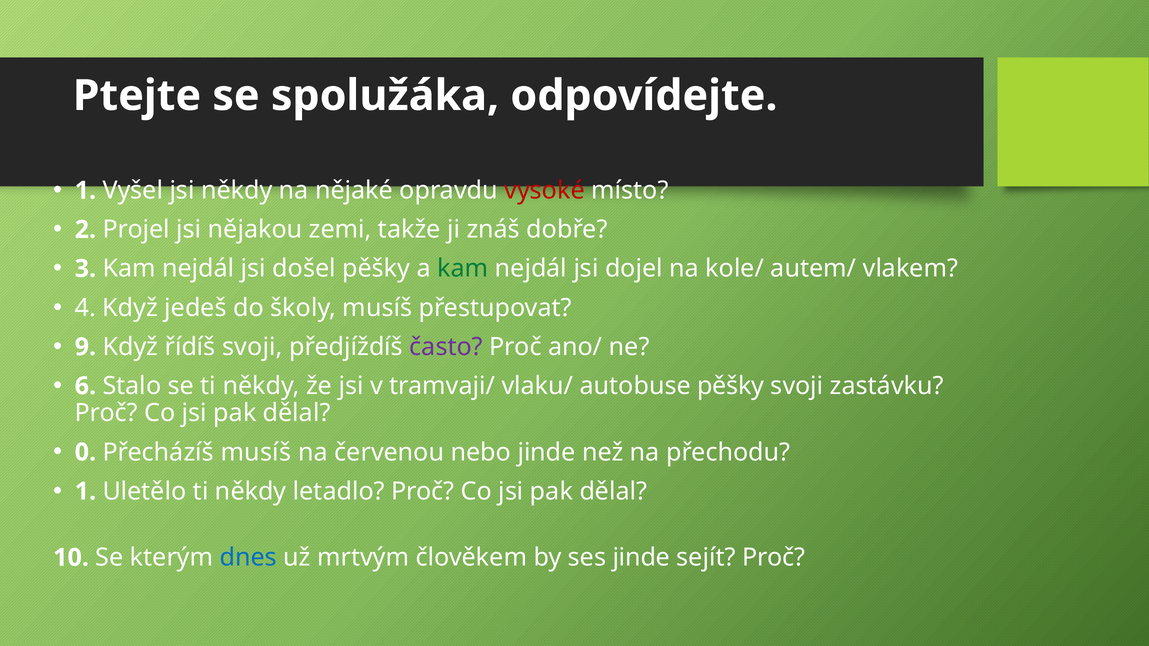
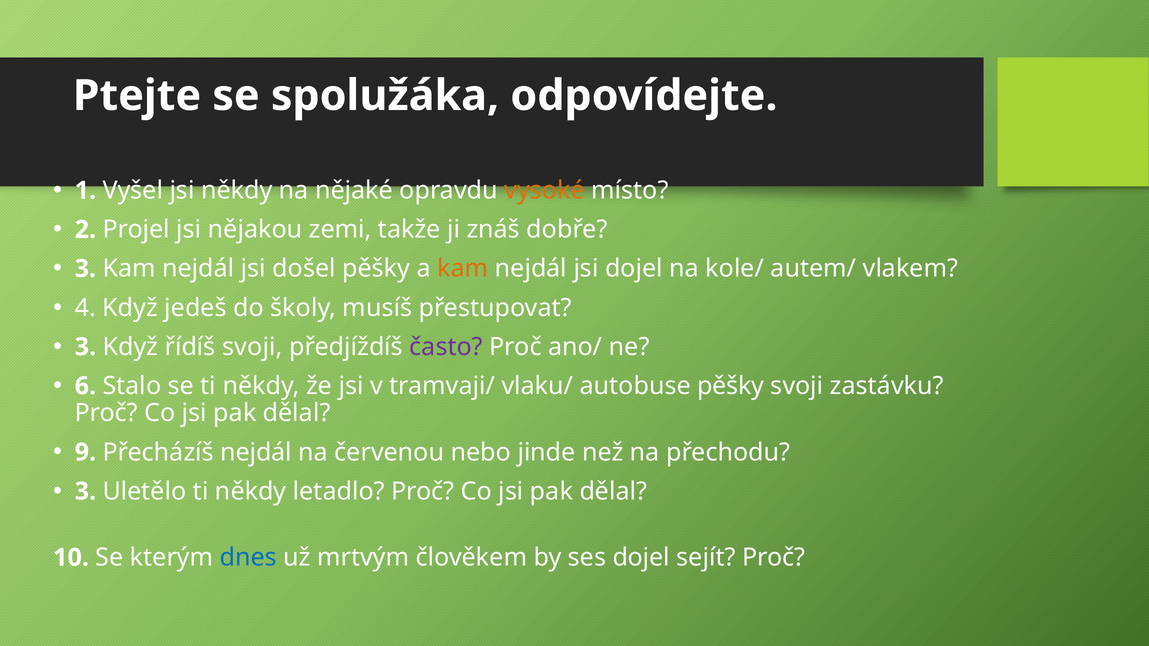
vysoké colour: red -> orange
kam at (463, 269) colour: green -> orange
9 at (85, 347): 9 -> 3
0: 0 -> 9
Přecházíš musíš: musíš -> nejdál
1 at (85, 492): 1 -> 3
ses jinde: jinde -> dojel
